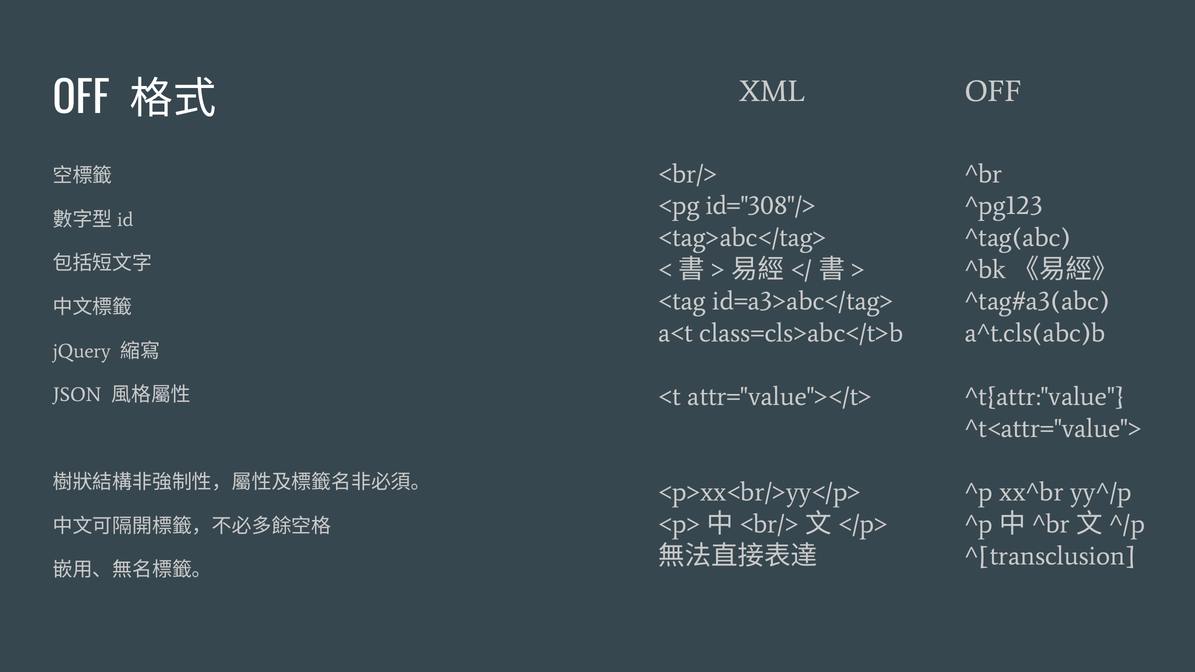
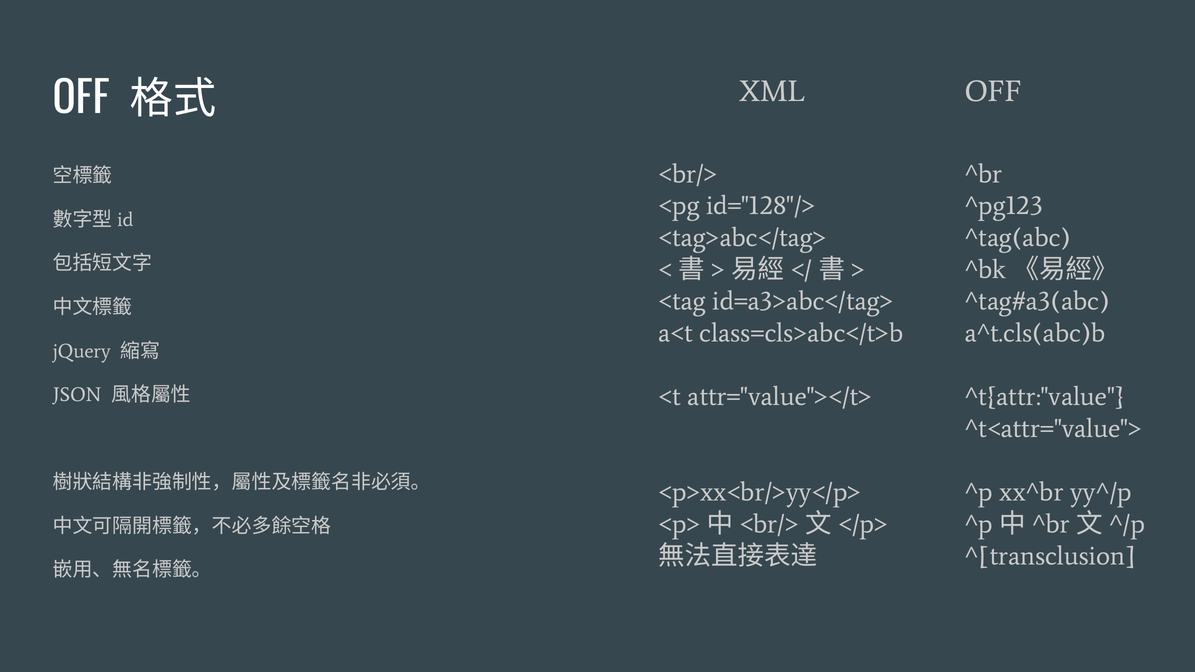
id="308"/>: id="308"/> -> id="128"/>
